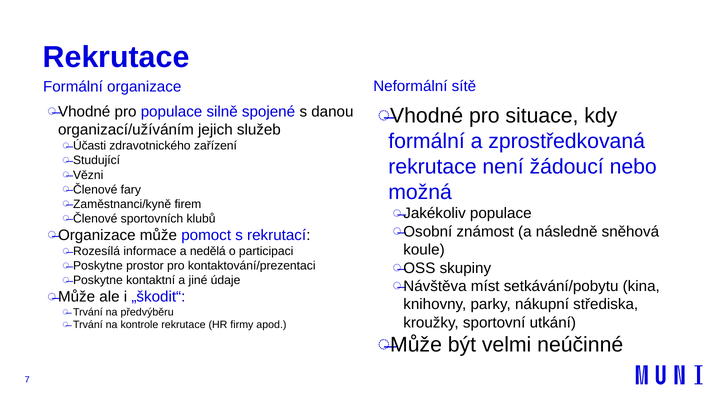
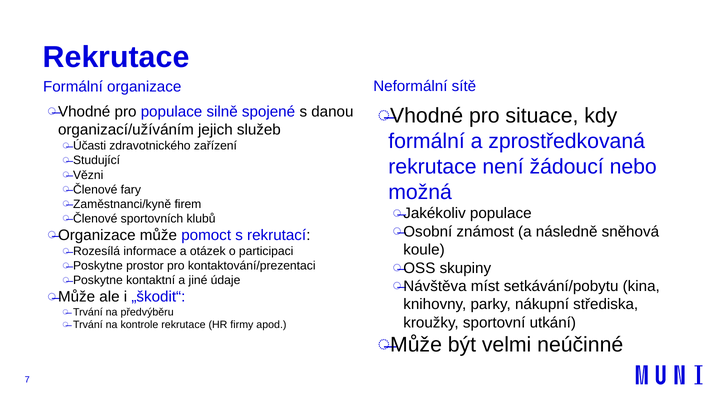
nedělá: nedělá -> otázek
